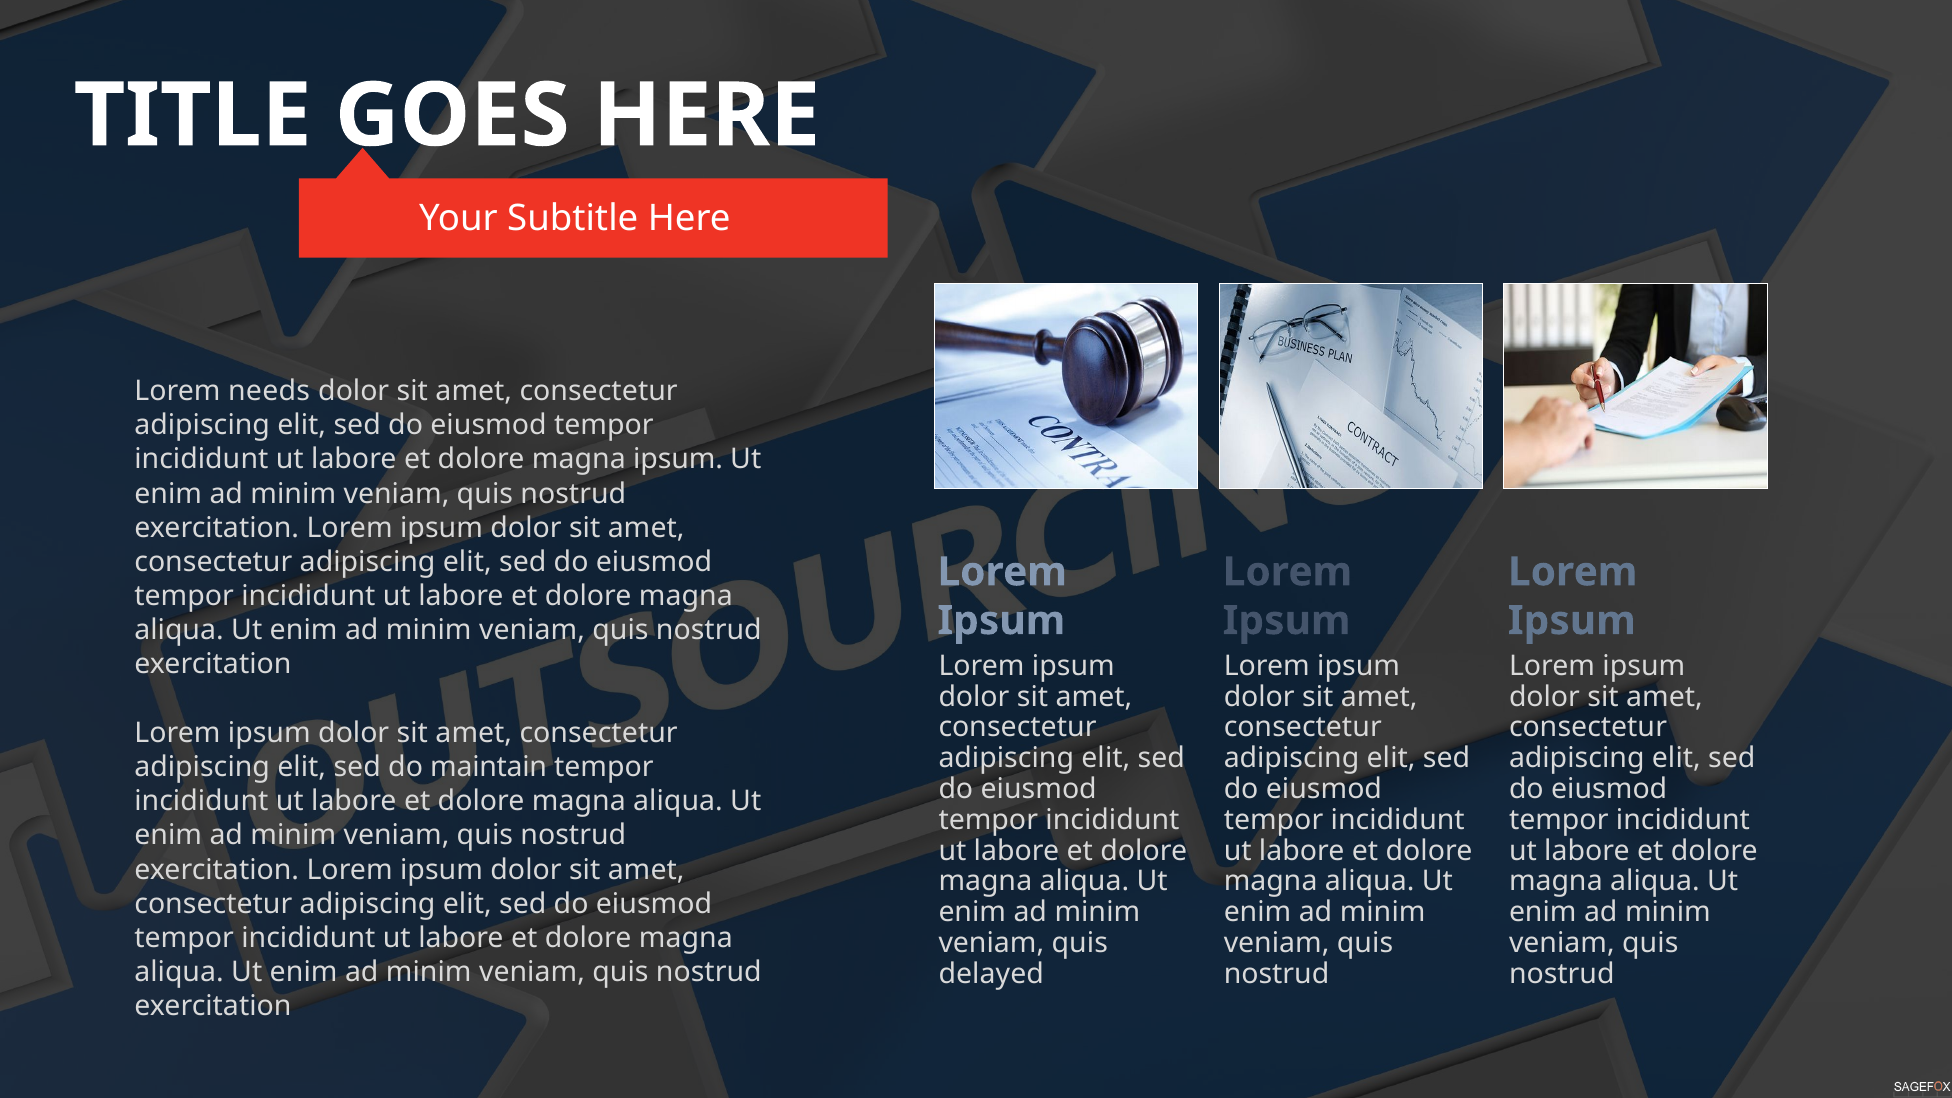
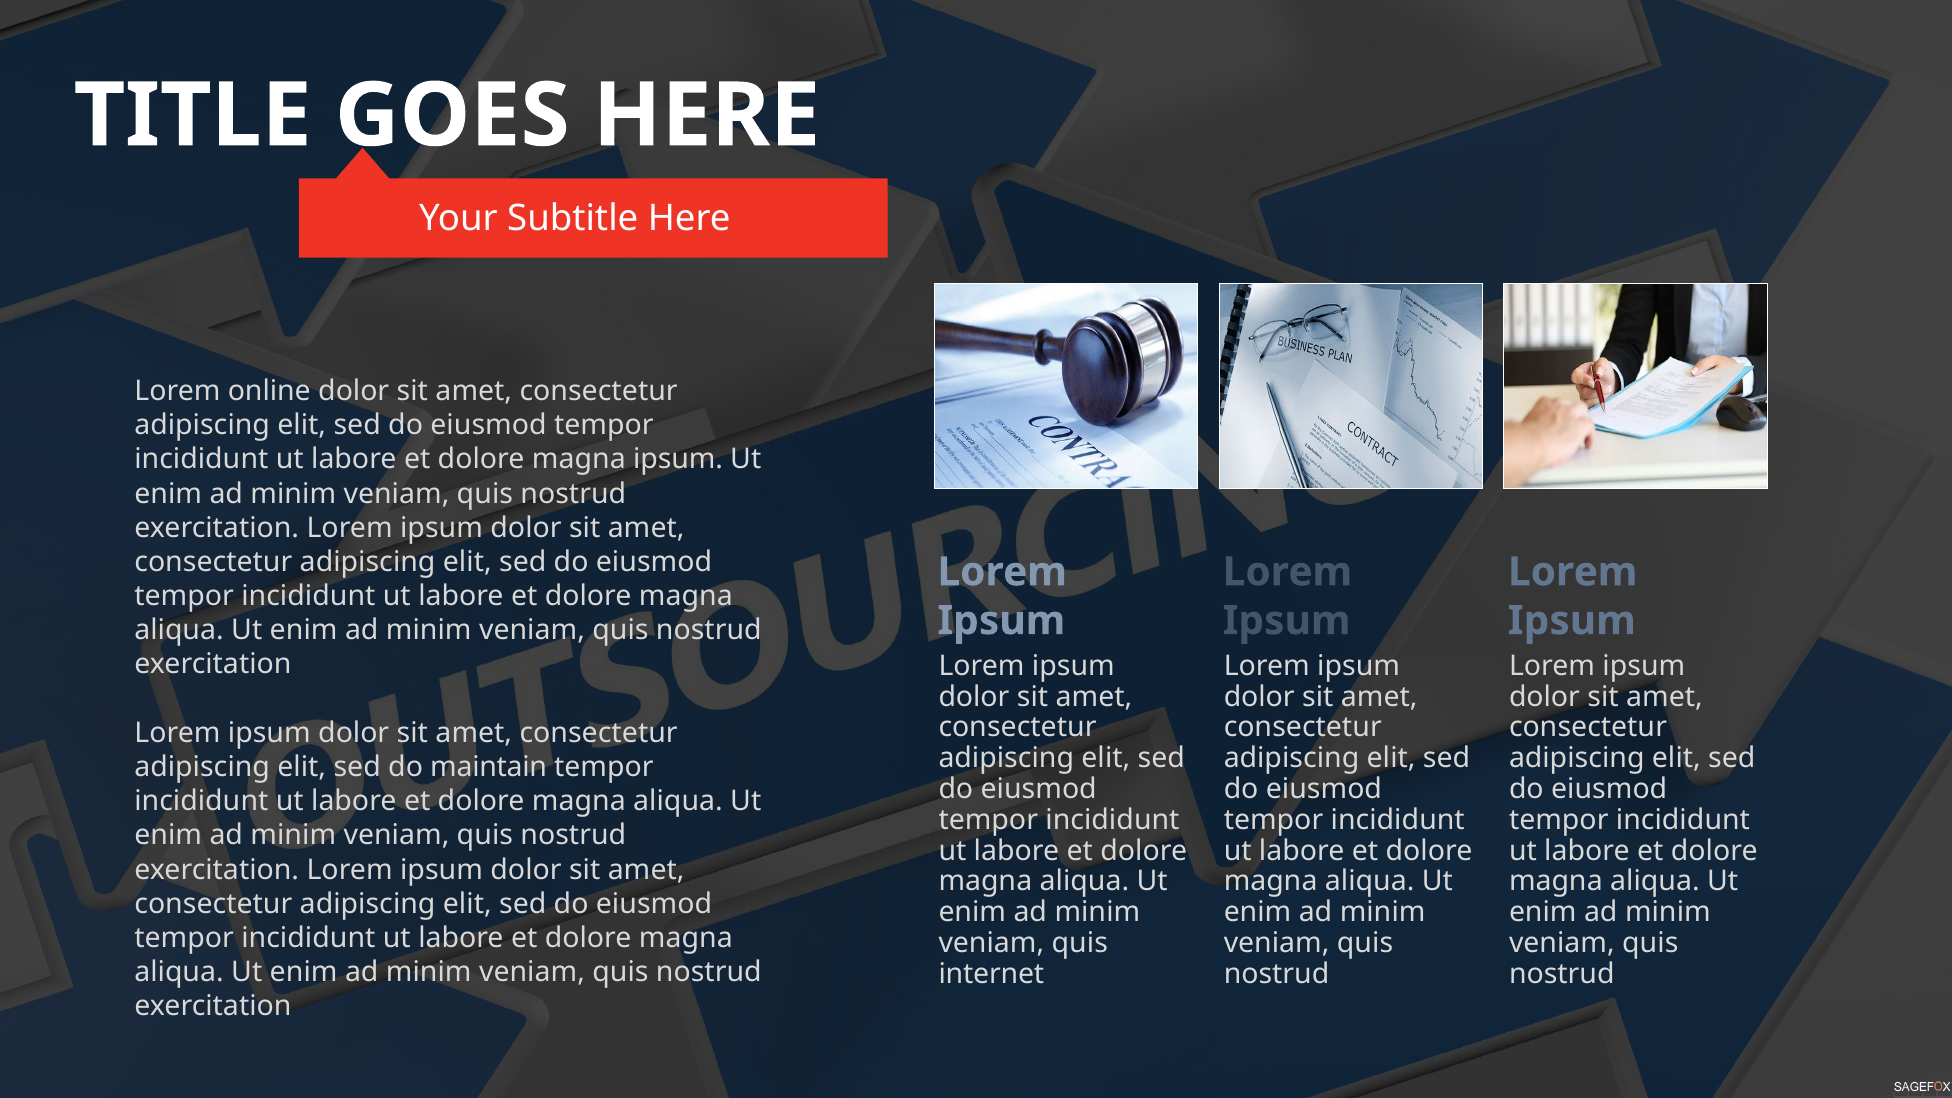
needs: needs -> online
delayed: delayed -> internet
